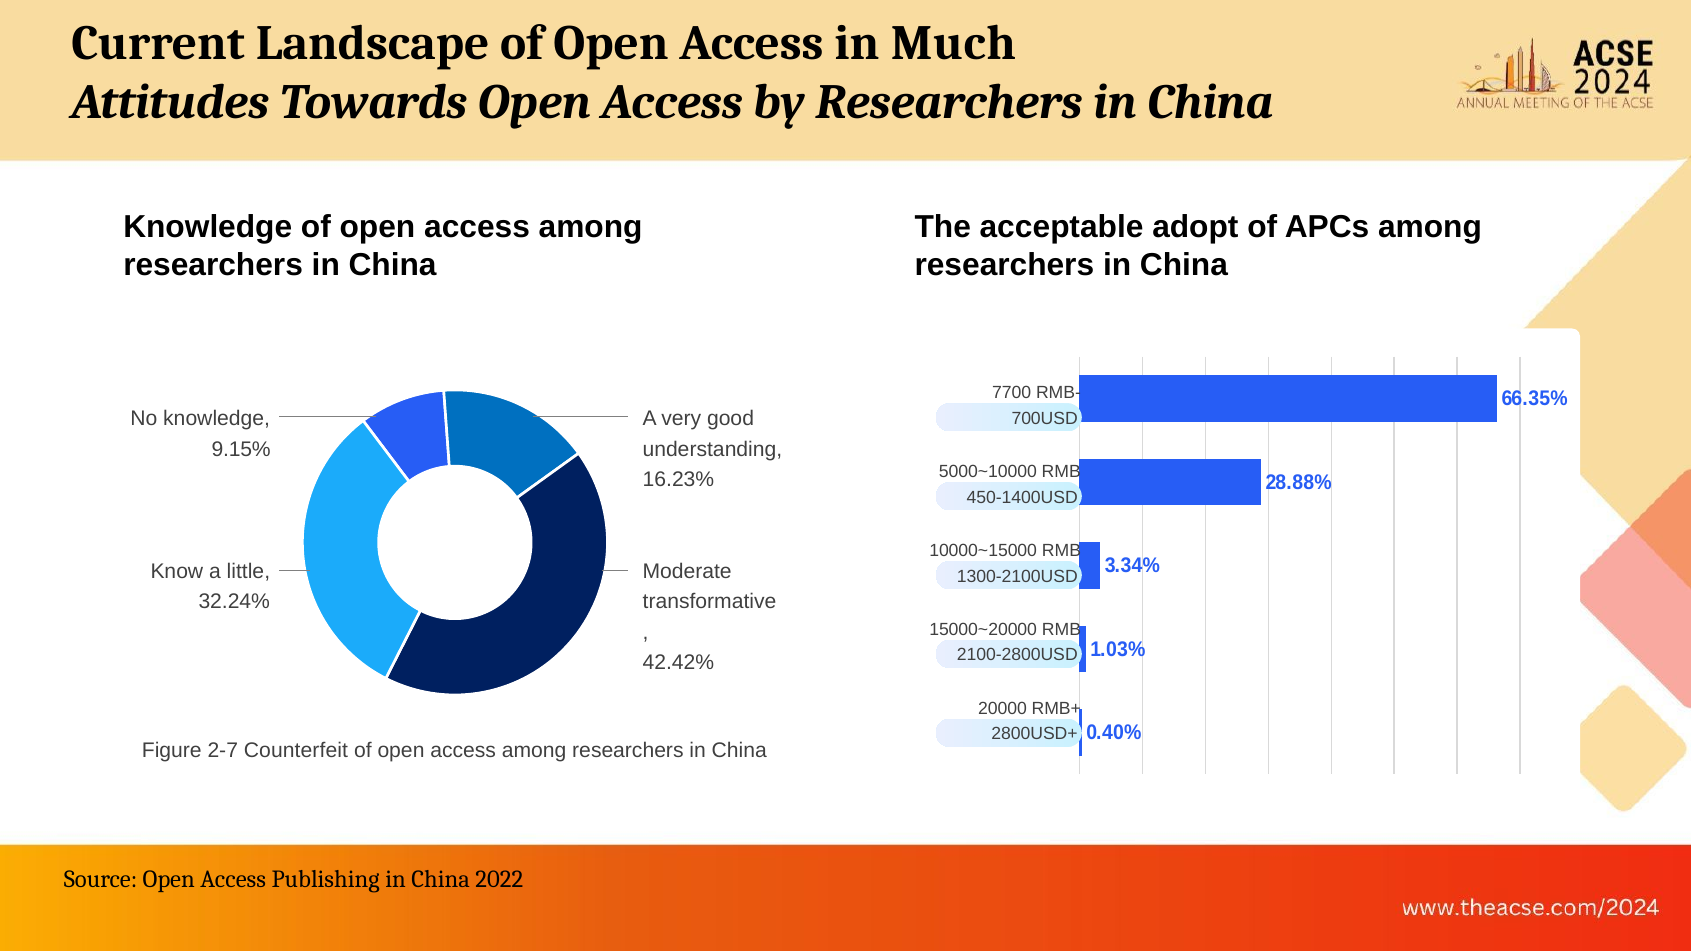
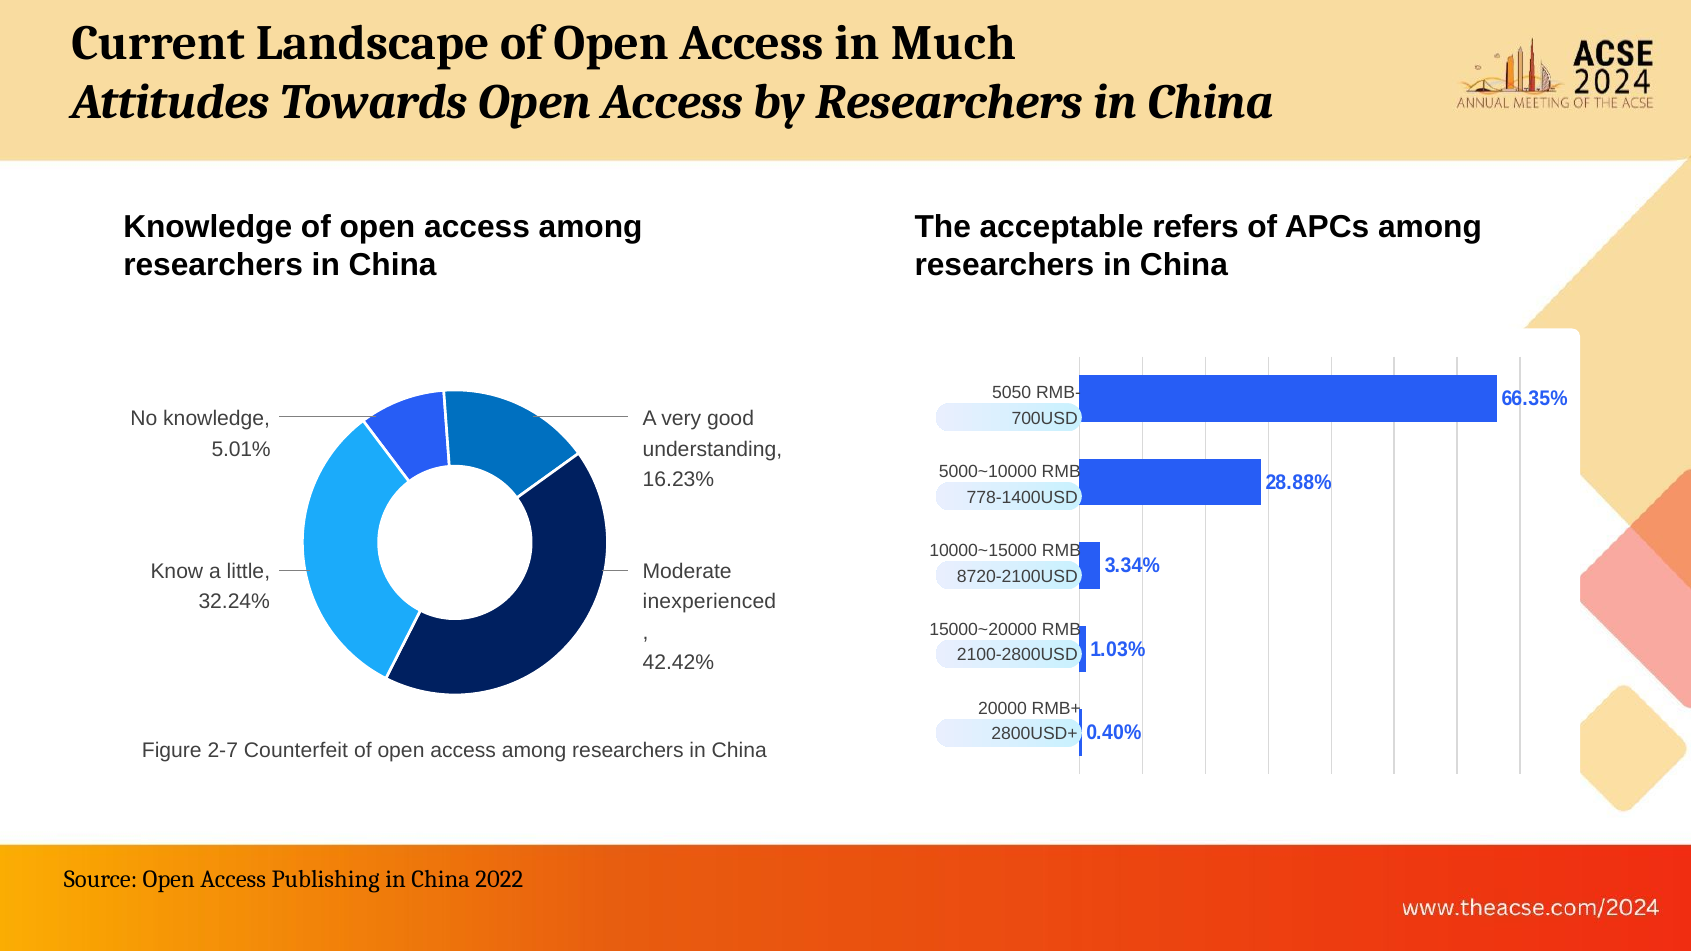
adopt: adopt -> refers
7700: 7700 -> 5050
9.15%: 9.15% -> 5.01%
450-1400USD: 450-1400USD -> 778-1400USD
1300-2100USD: 1300-2100USD -> 8720-2100USD
transformative: transformative -> inexperienced
